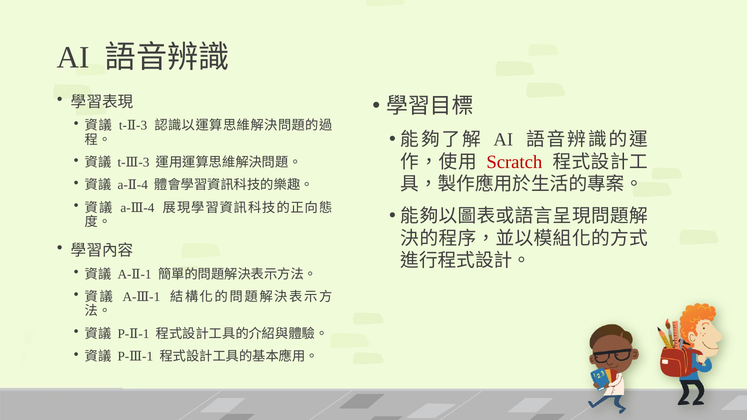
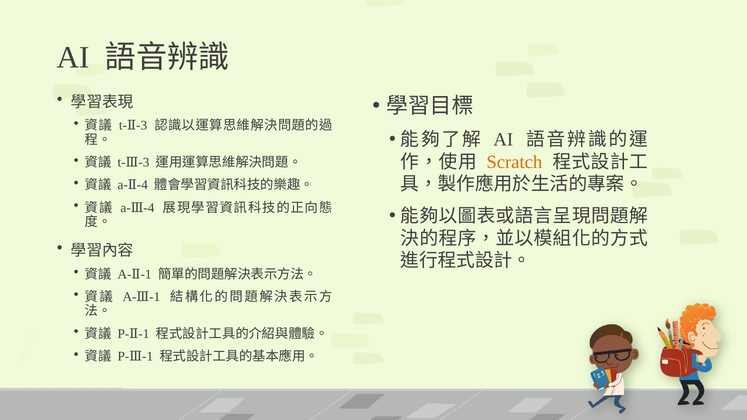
Scratch colour: red -> orange
